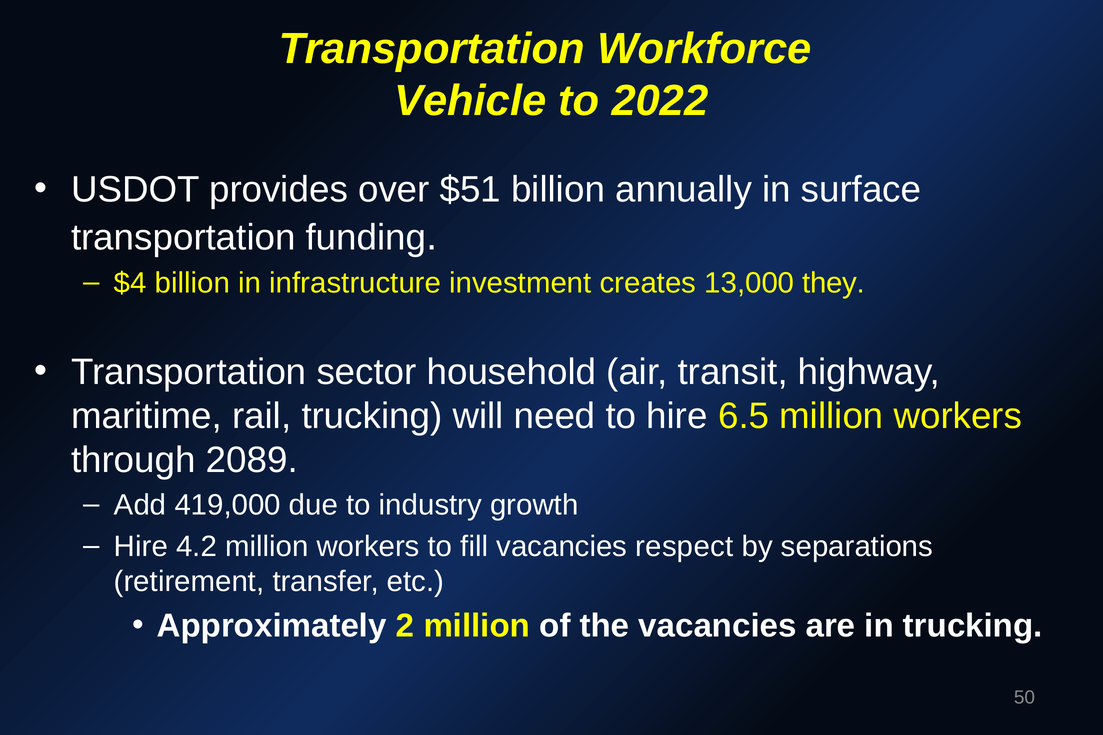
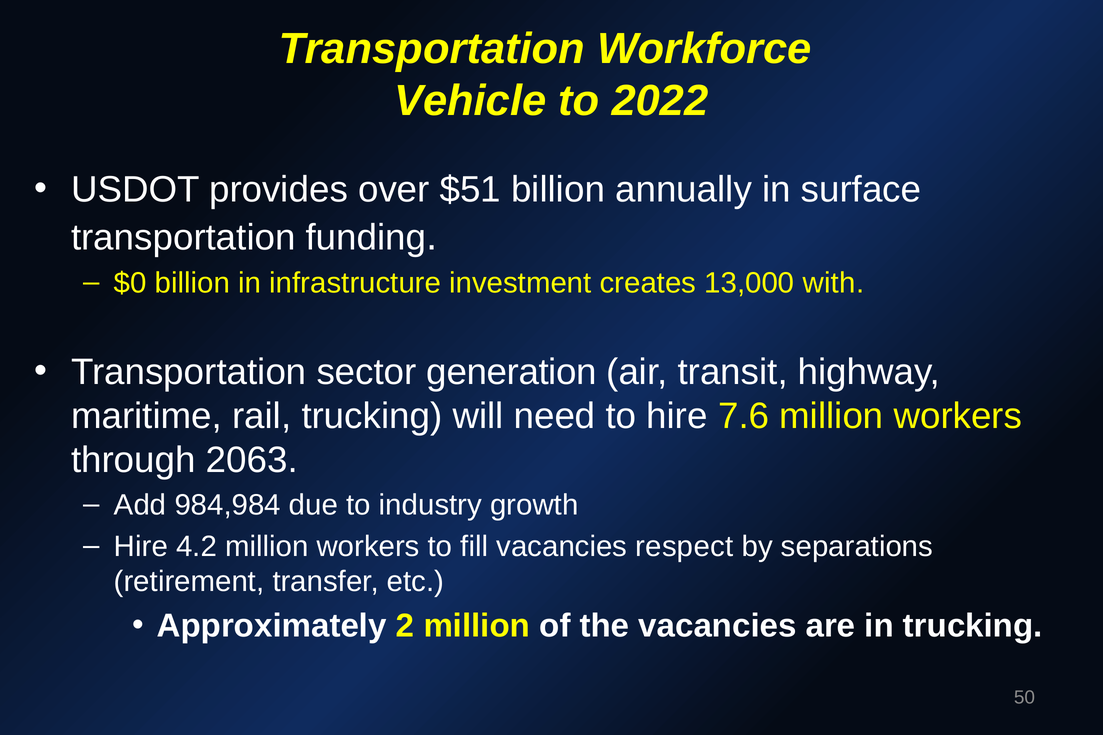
$4: $4 -> $0
they: they -> with
household: household -> generation
6.5: 6.5 -> 7.6
2089: 2089 -> 2063
419,000: 419,000 -> 984,984
